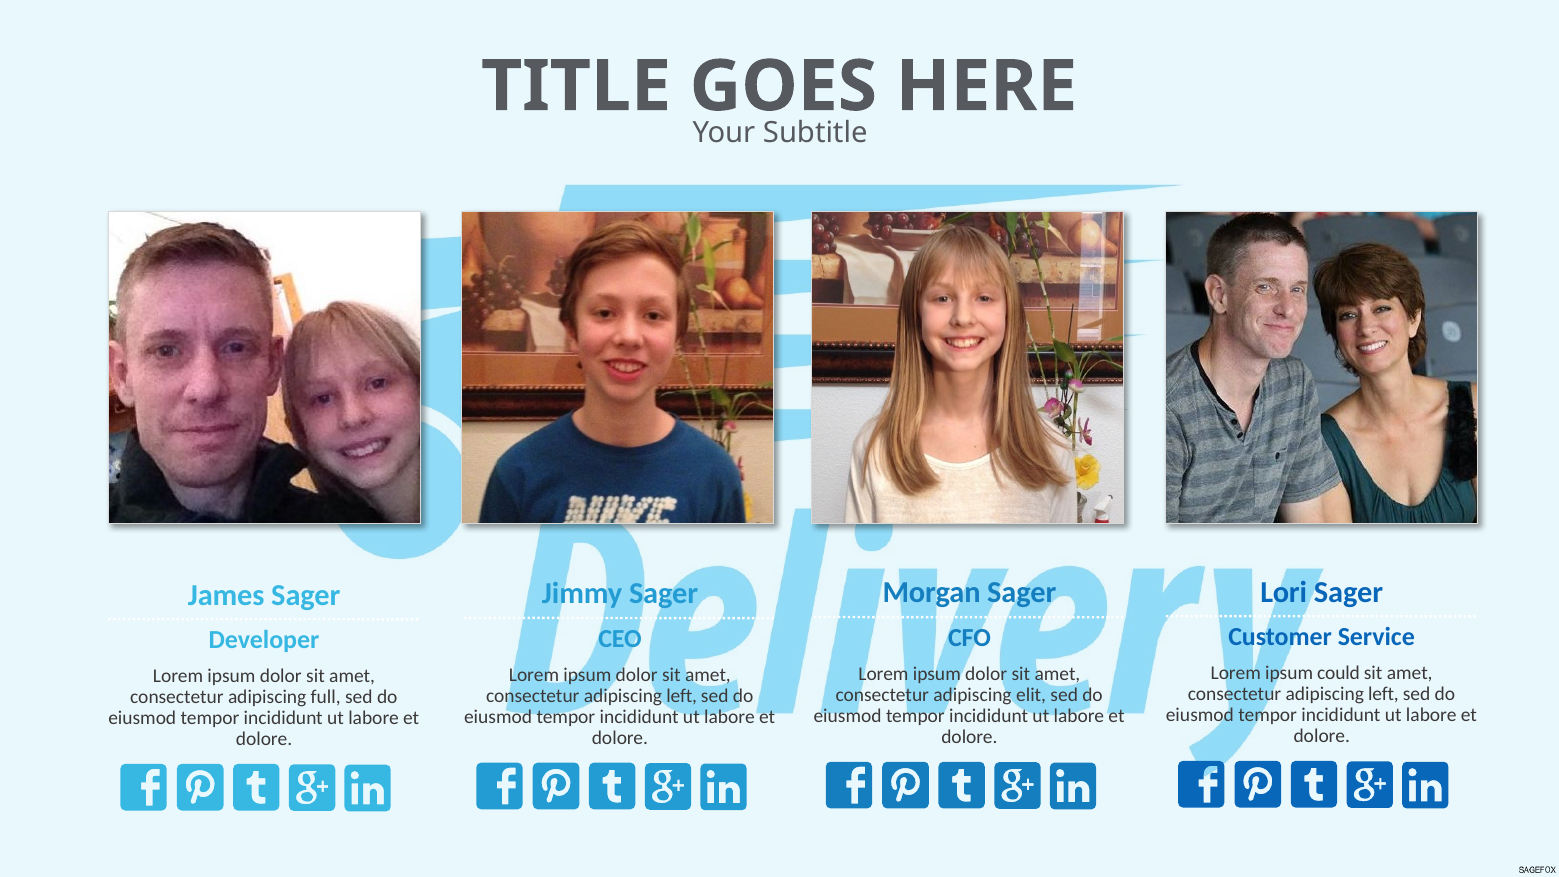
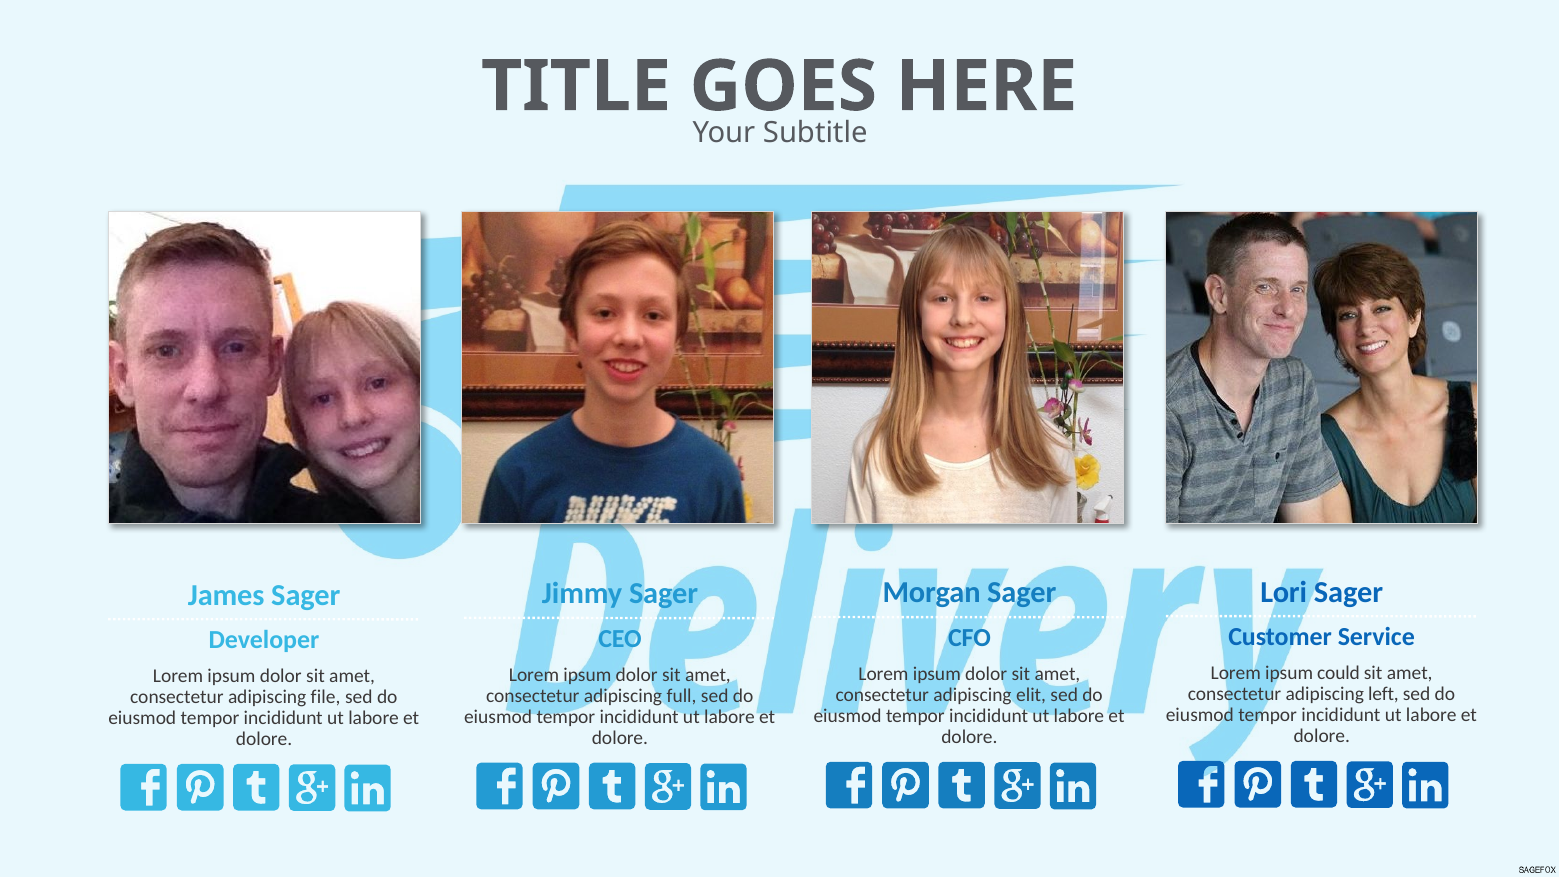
left at (682, 696): left -> full
full: full -> file
